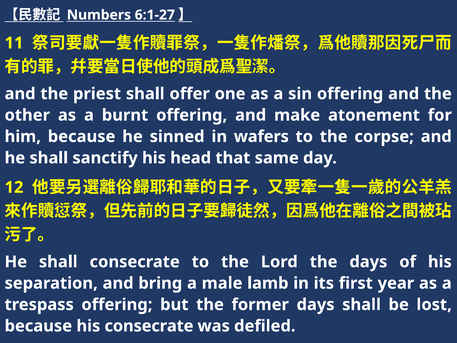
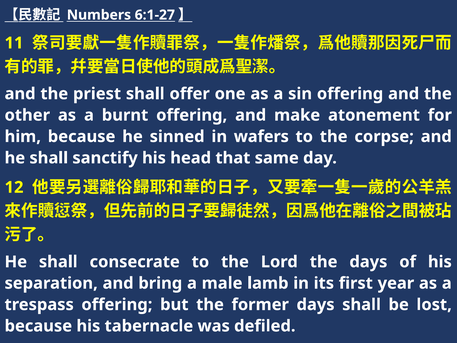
his consecrate: consecrate -> tabernacle
